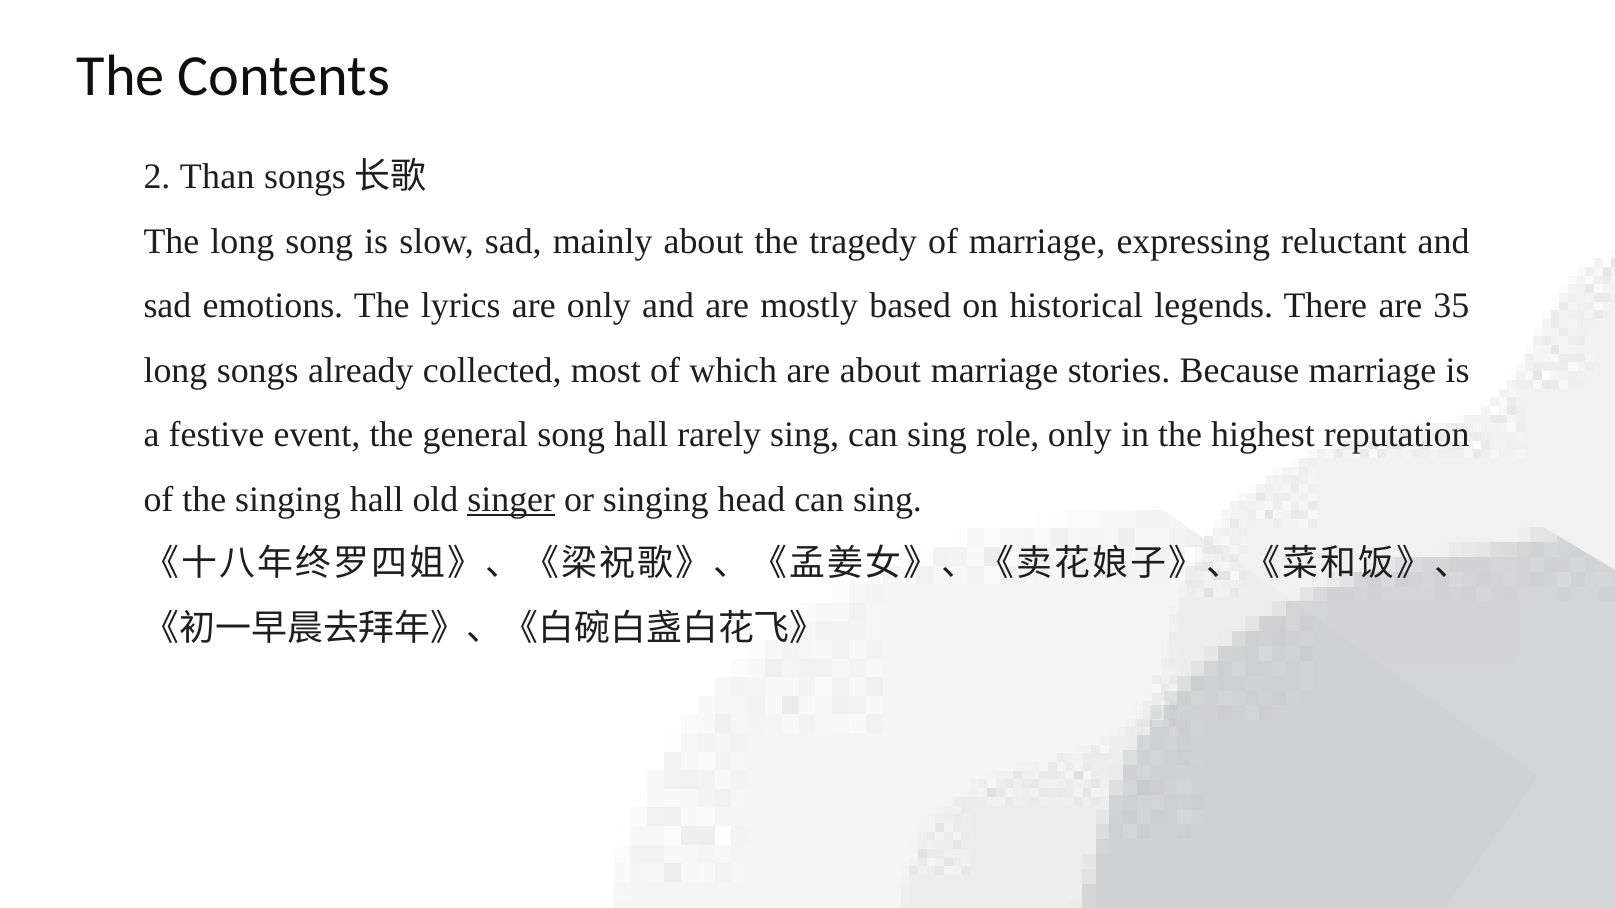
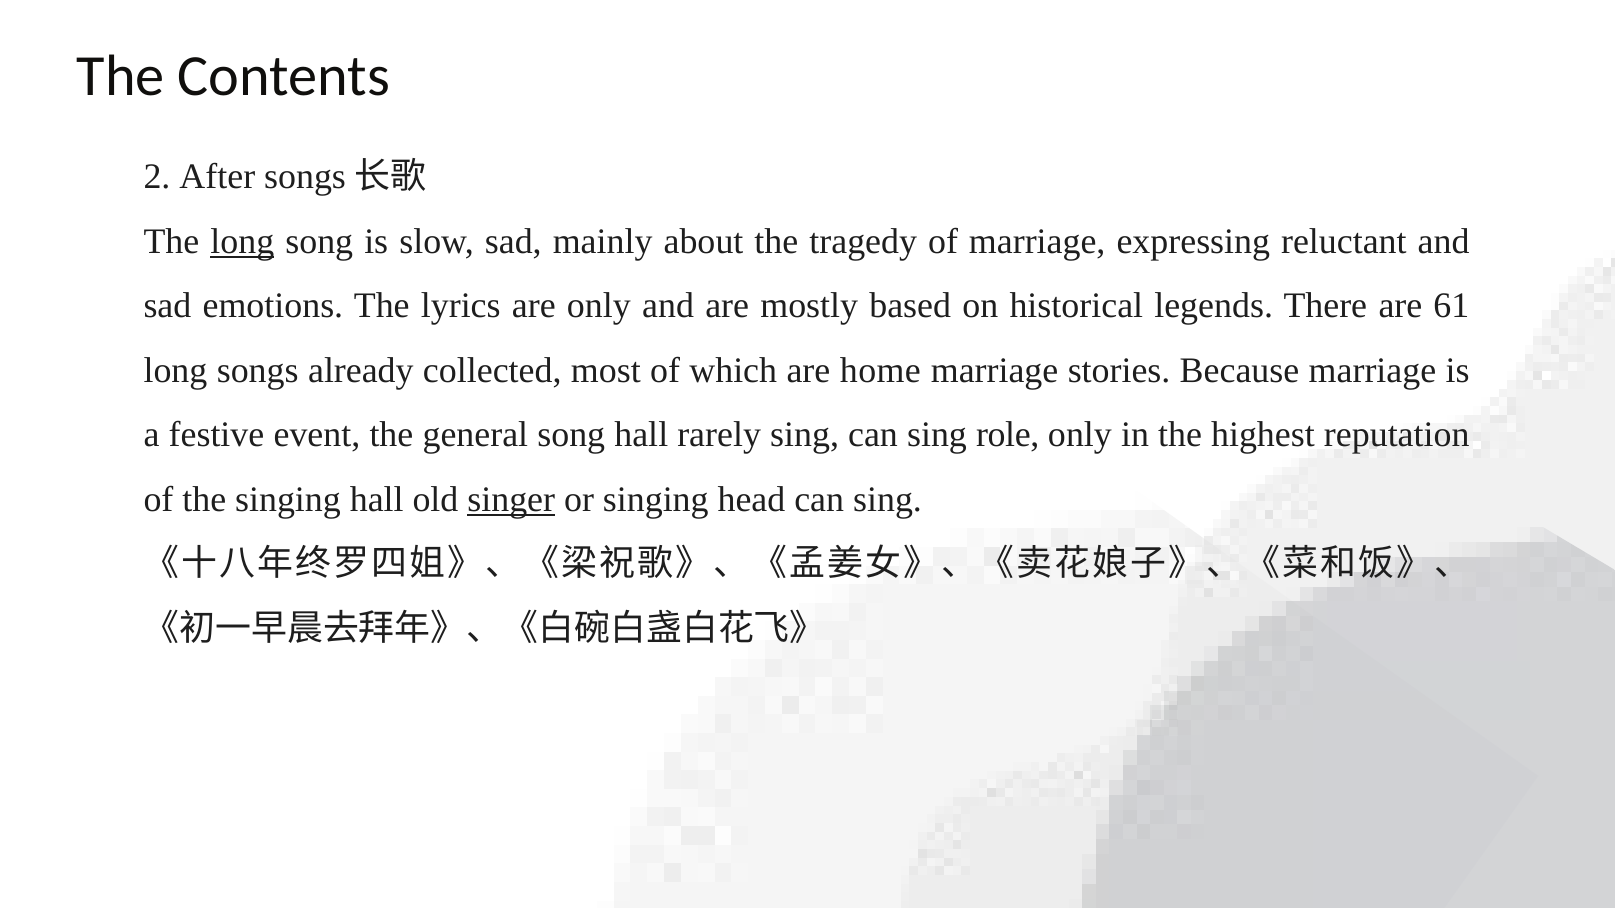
Than: Than -> After
long at (242, 241) underline: none -> present
35: 35 -> 61
are about: about -> home
